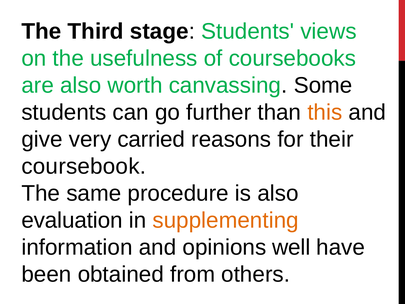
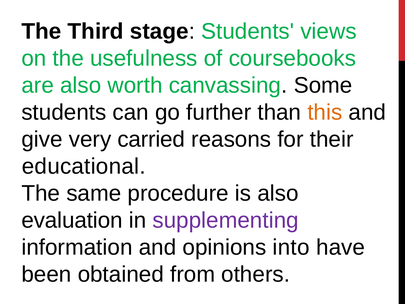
coursebook: coursebook -> educational
supplementing colour: orange -> purple
well: well -> into
